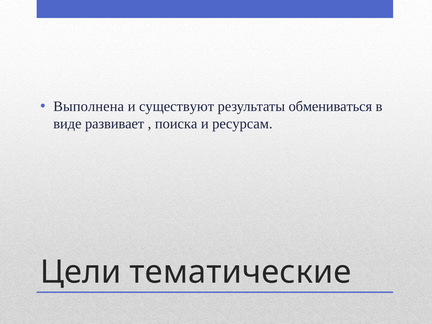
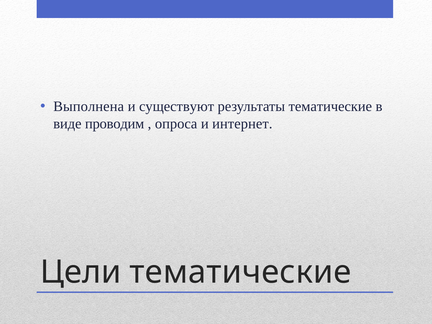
результаты обмениваться: обмениваться -> тематические
развивает: развивает -> проводим
поиска: поиска -> опроса
ресурсам: ресурсам -> интернет
